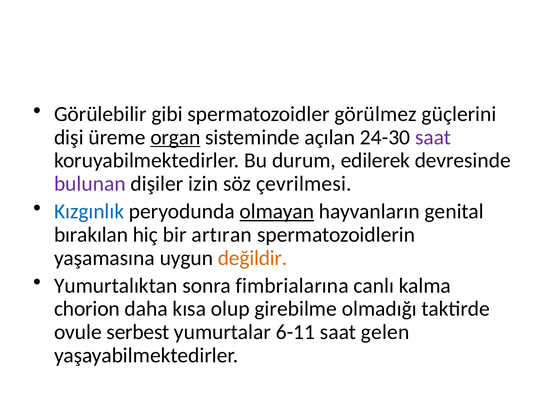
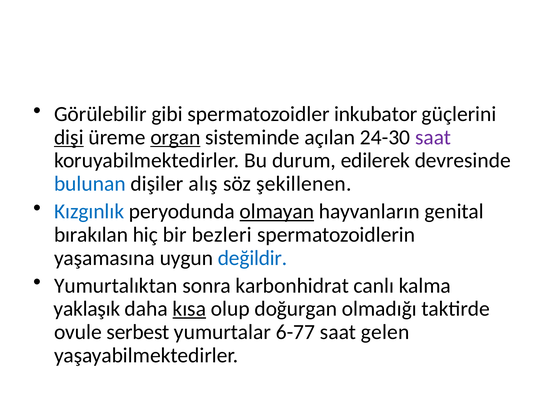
görülmez: görülmez -> inkubator
dişi underline: none -> present
bulunan colour: purple -> blue
izin: izin -> alış
çevrilmesi: çevrilmesi -> şekillenen
artıran: artıran -> bezleri
değildir colour: orange -> blue
fimbrialarına: fimbrialarına -> karbonhidrat
chorion: chorion -> yaklaşık
kısa underline: none -> present
girebilme: girebilme -> doğurgan
6-11: 6-11 -> 6-77
